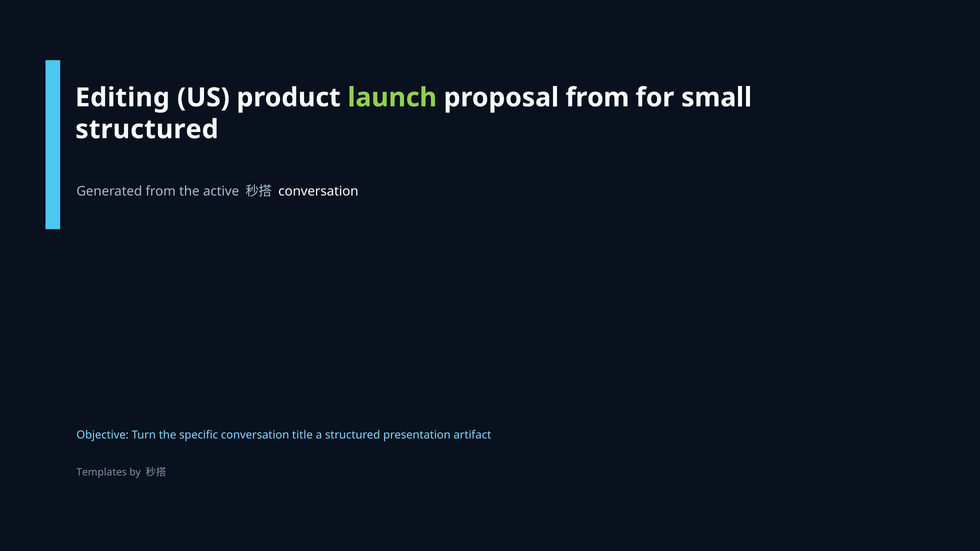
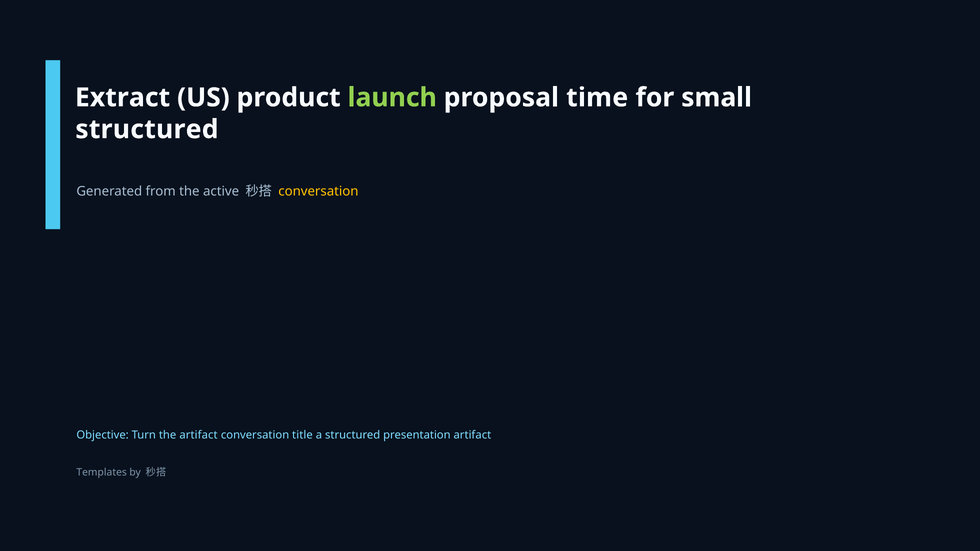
Editing: Editing -> Extract
proposal from: from -> time
conversation at (318, 191) colour: white -> yellow
the specific: specific -> artifact
